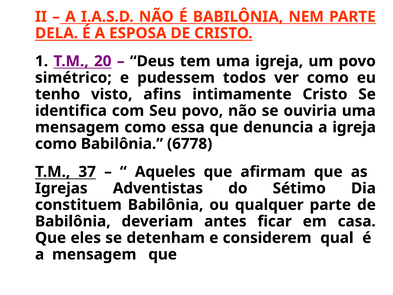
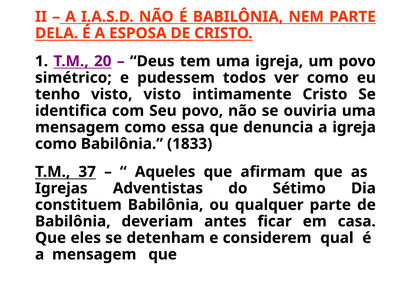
visto afins: afins -> visto
6778: 6778 -> 1833
